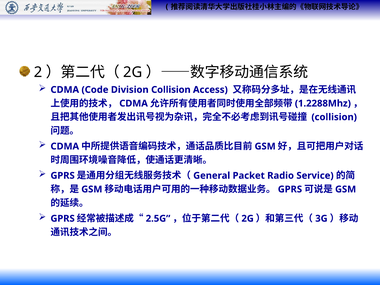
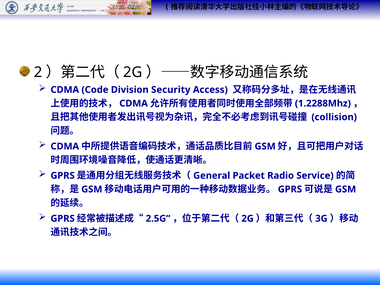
Division Collision: Collision -> Security
